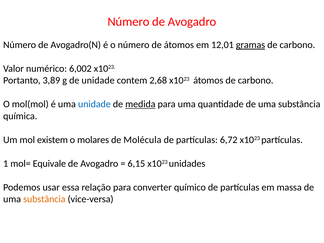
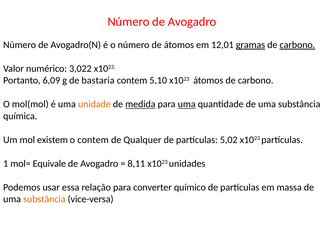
carbono at (297, 45) underline: none -> present
6,002: 6,002 -> 3,022
3,89: 3,89 -> 6,09
de unidade: unidade -> bastaria
2,68: 2,68 -> 5,10
unidade at (94, 104) colour: blue -> orange
uma at (187, 104) underline: none -> present
o molares: molares -> contem
Molécula: Molécula -> Qualquer
6,72: 6,72 -> 5,02
6,15: 6,15 -> 8,11
